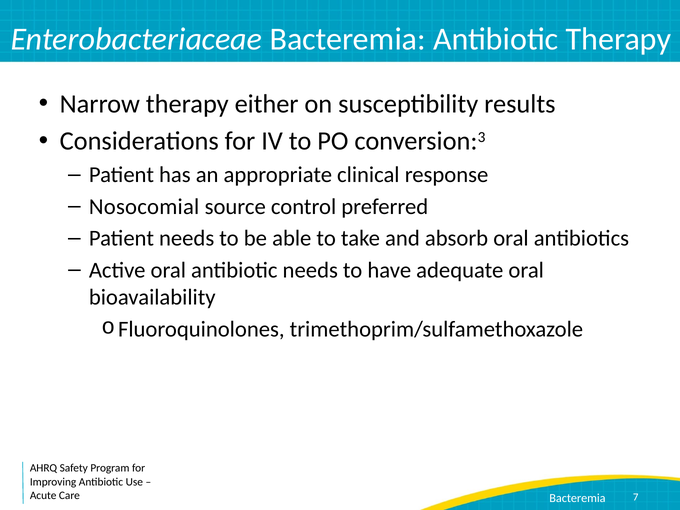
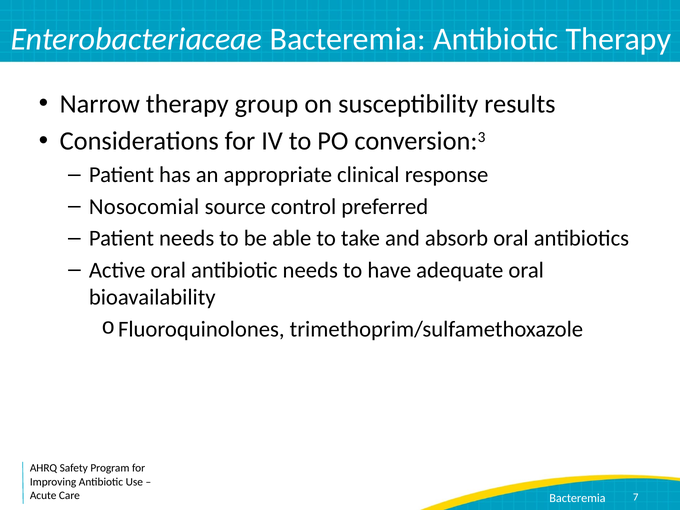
either: either -> group
